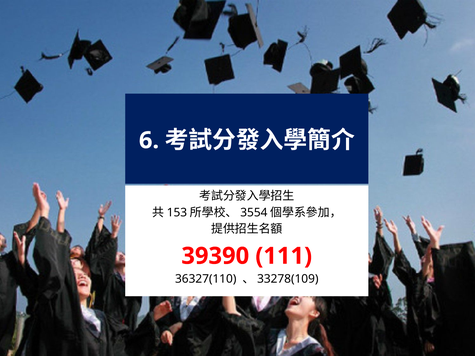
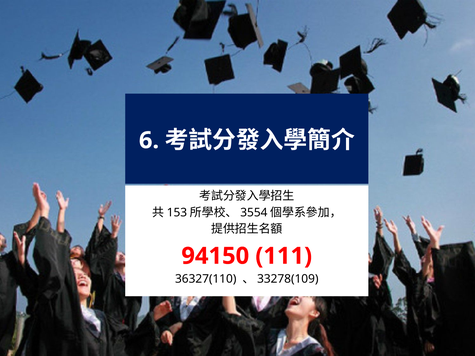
39390: 39390 -> 94150
